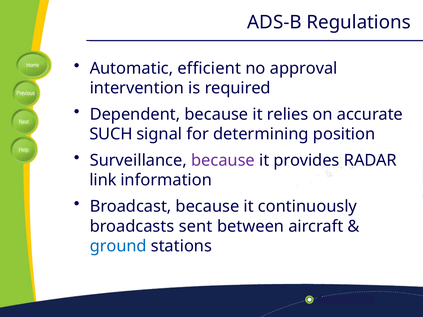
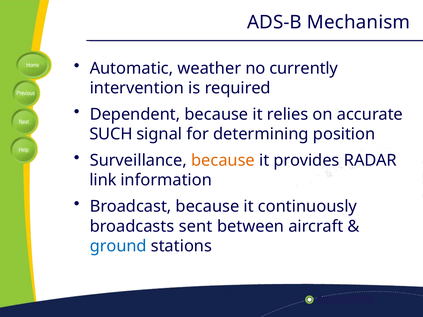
Regulations: Regulations -> Mechanism
efficient: efficient -> weather
approval: approval -> currently
because at (223, 161) colour: purple -> orange
